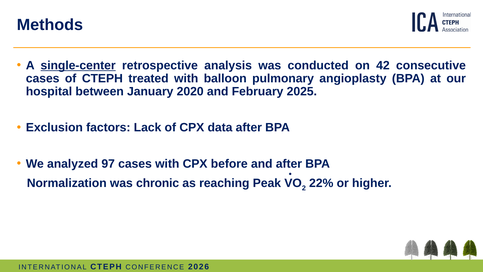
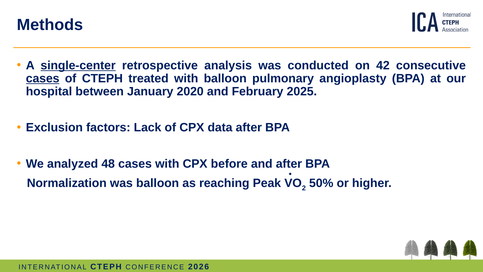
cases at (43, 78) underline: none -> present
97: 97 -> 48
was chronic: chronic -> balloon
22%: 22% -> 50%
